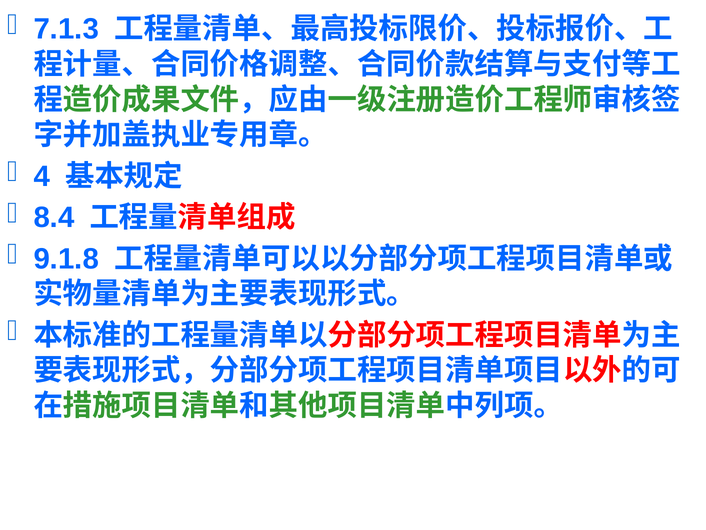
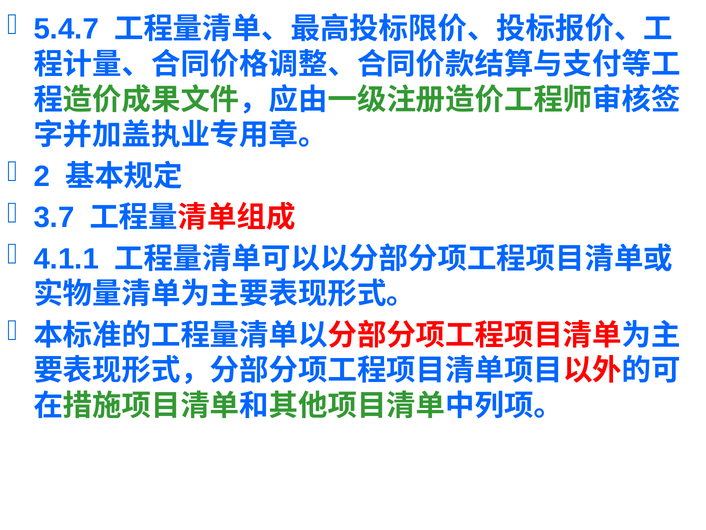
7.1.3: 7.1.3 -> 5.4.7
4: 4 -> 2
8.4: 8.4 -> 3.7
9.1.8: 9.1.8 -> 4.1.1
